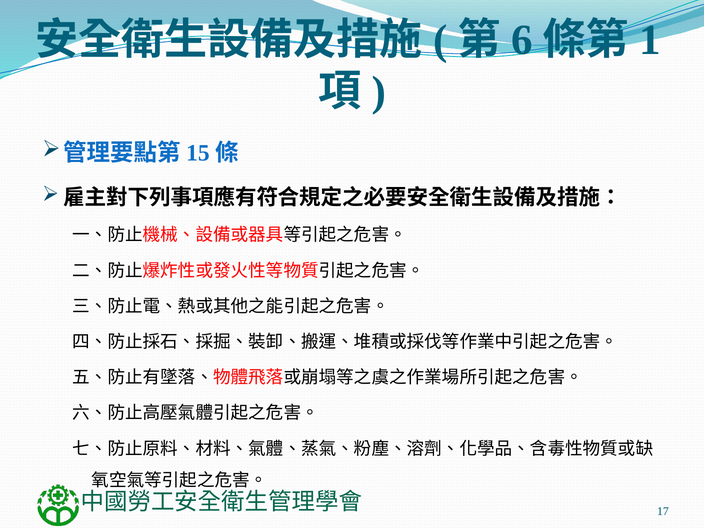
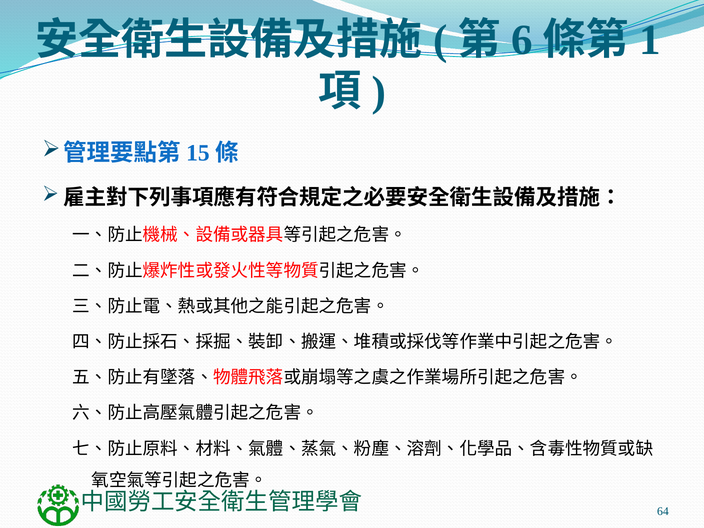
17: 17 -> 64
